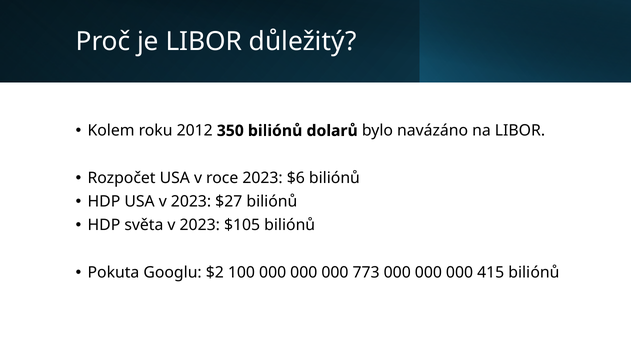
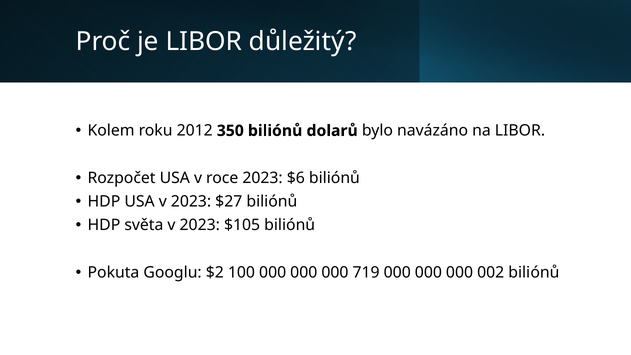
773: 773 -> 719
415: 415 -> 002
